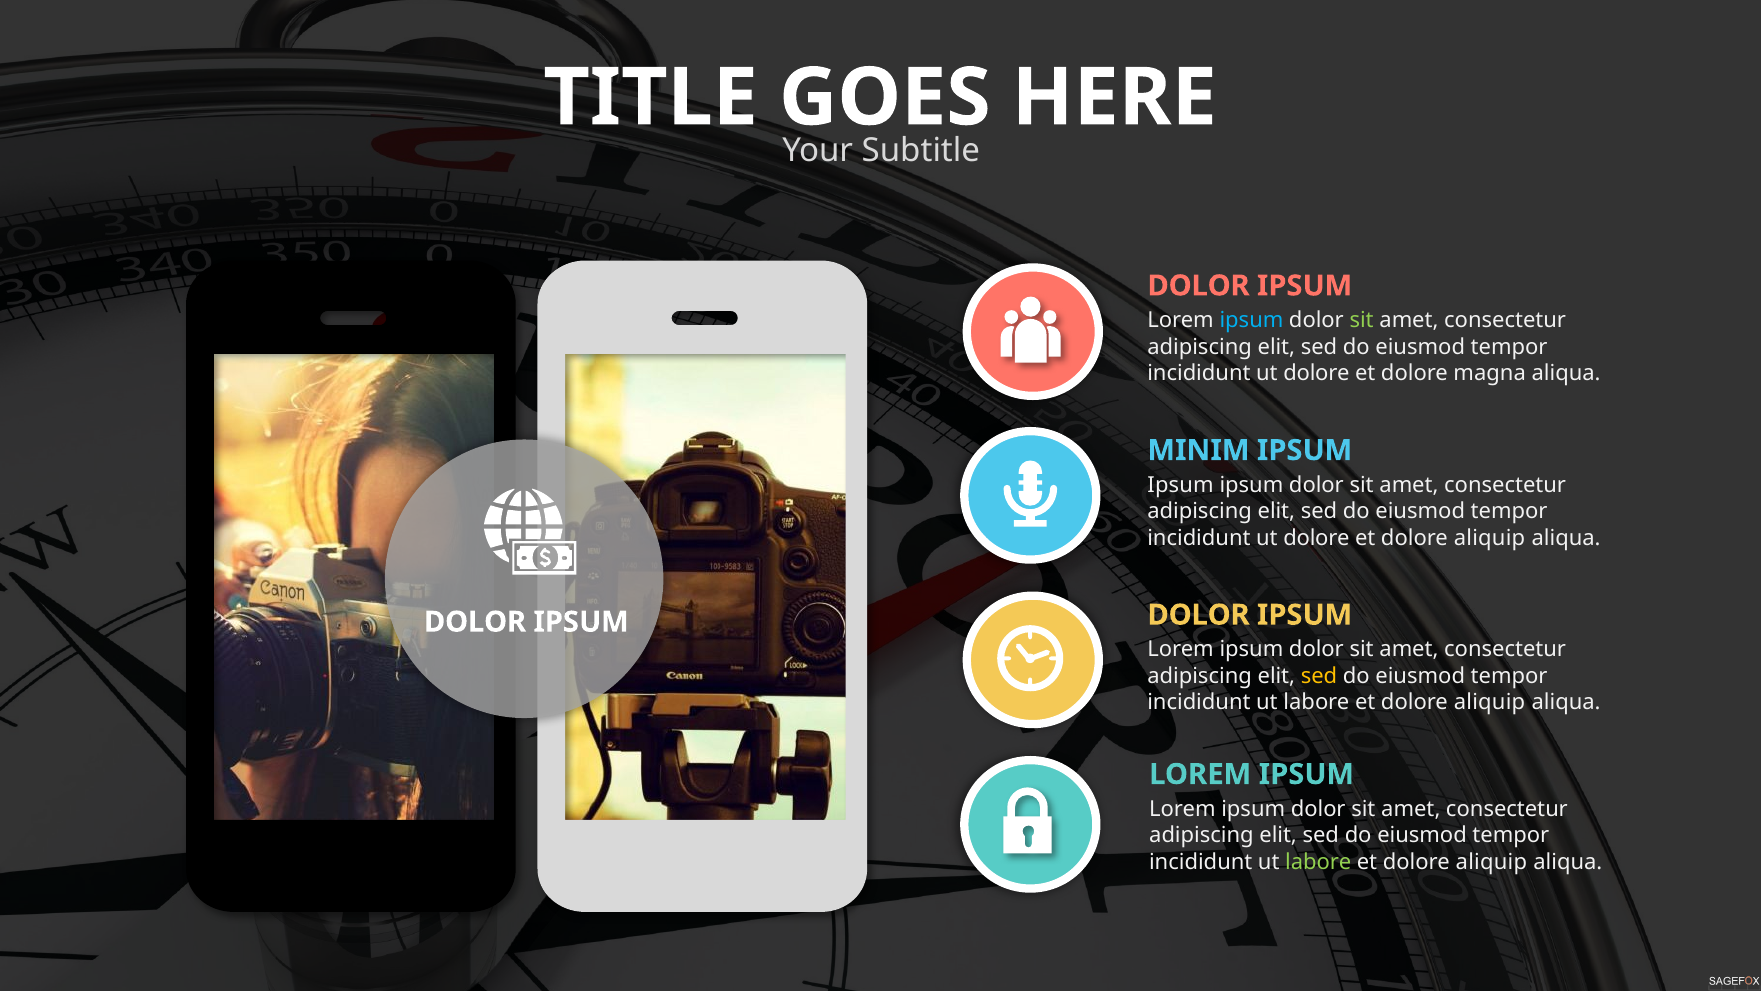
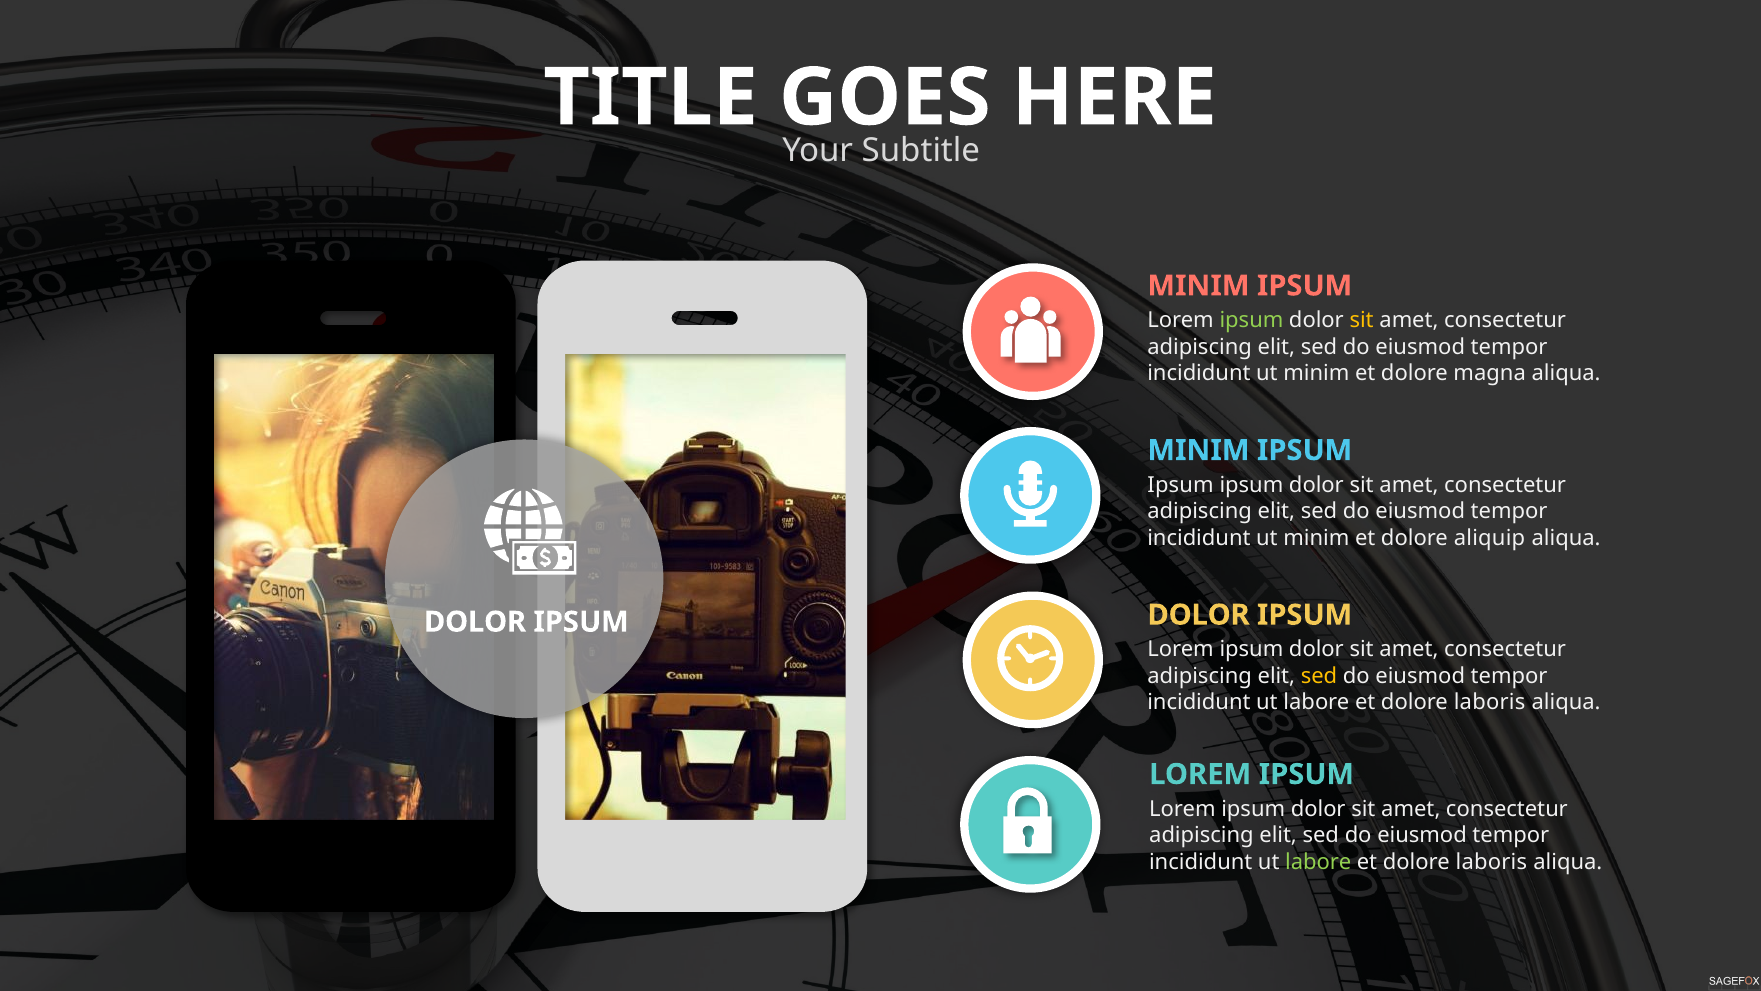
DOLOR at (1199, 286): DOLOR -> MINIM
ipsum at (1251, 320) colour: light blue -> light green
sit at (1362, 320) colour: light green -> yellow
dolore at (1316, 373): dolore -> minim
dolore at (1316, 538): dolore -> minim
aliquip at (1490, 702): aliquip -> laboris
aliquip at (1491, 862): aliquip -> laboris
